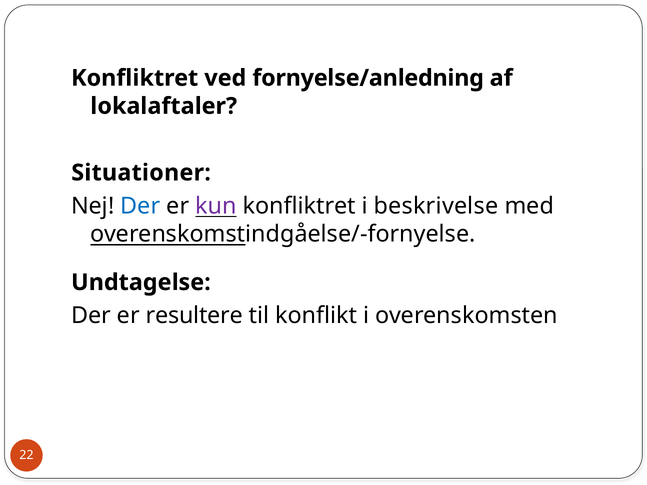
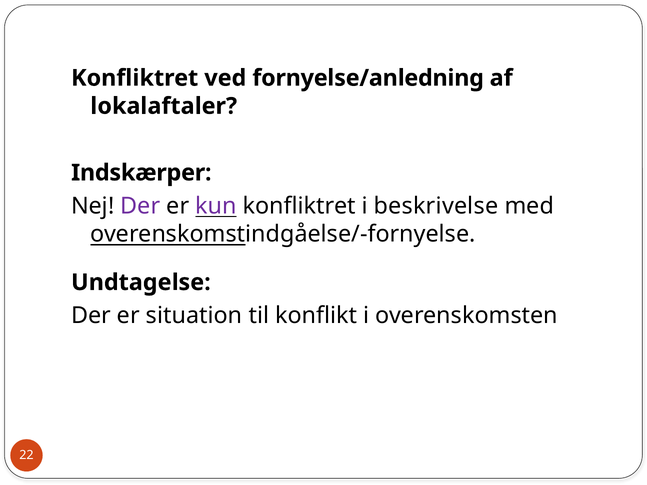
Situationer: Situationer -> Indskærper
Der at (140, 206) colour: blue -> purple
resultere: resultere -> situation
